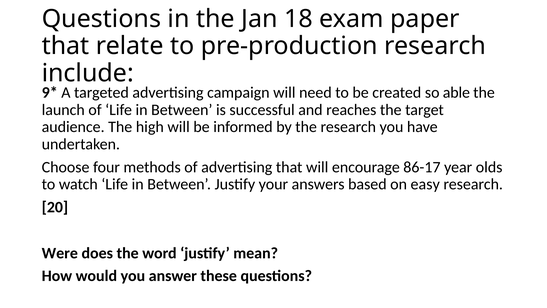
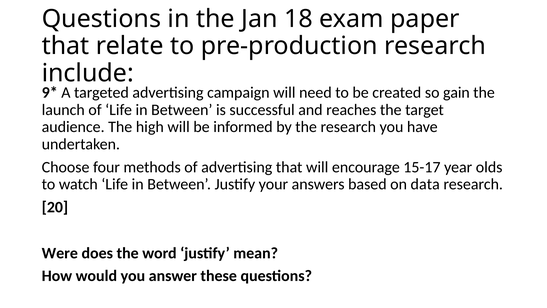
able: able -> gain
86-17: 86-17 -> 15-17
easy: easy -> data
